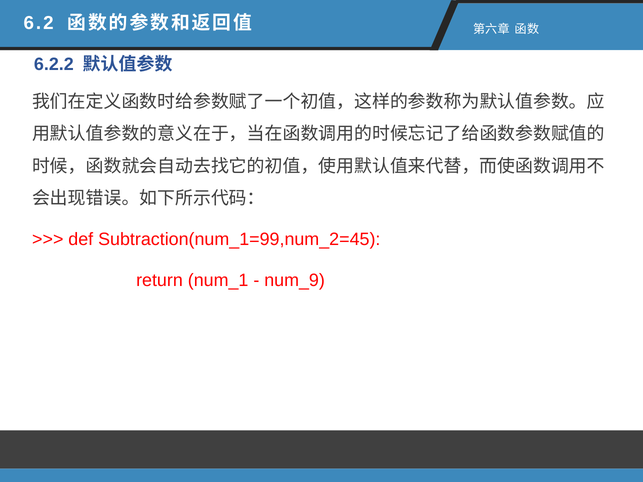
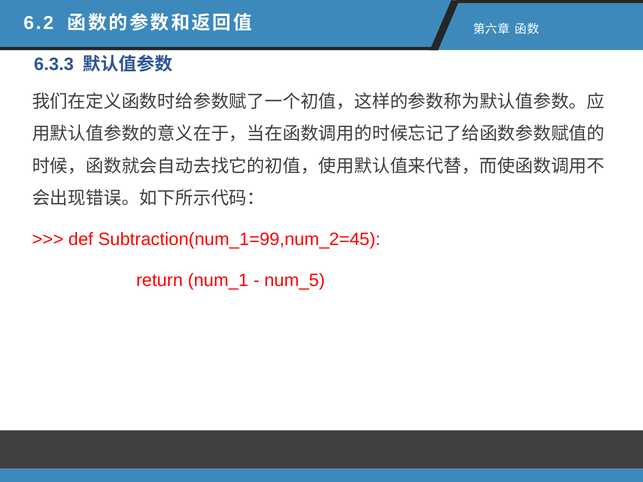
6.2.2: 6.2.2 -> 6.3.3
num_9: num_9 -> num_5
